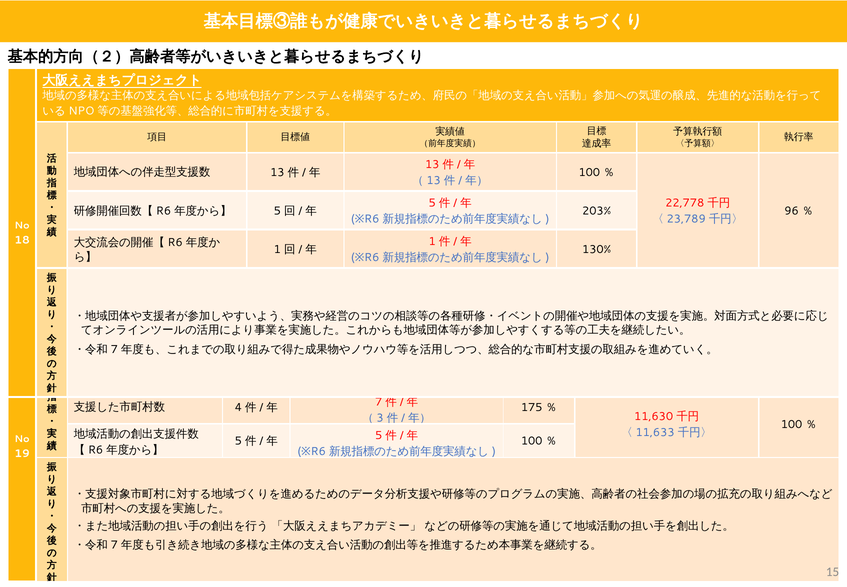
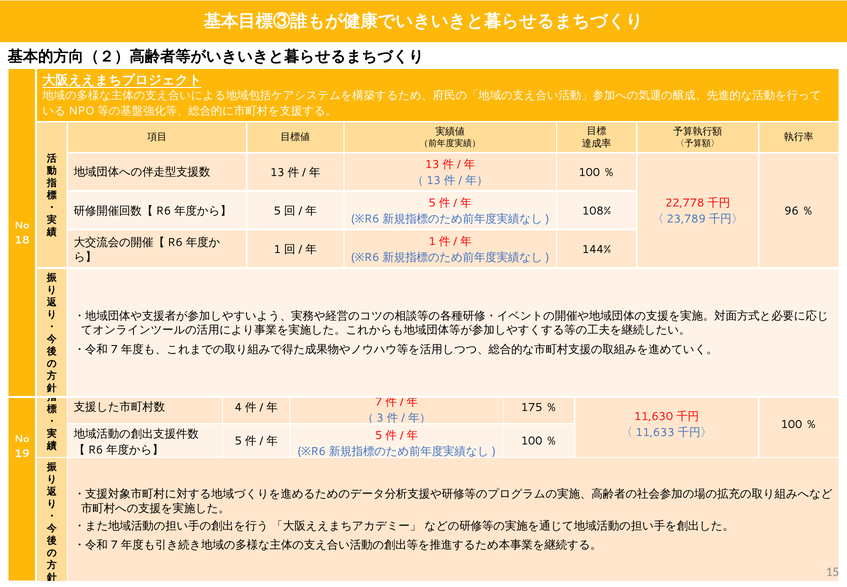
203%: 203% -> 108%
130%: 130% -> 144%
